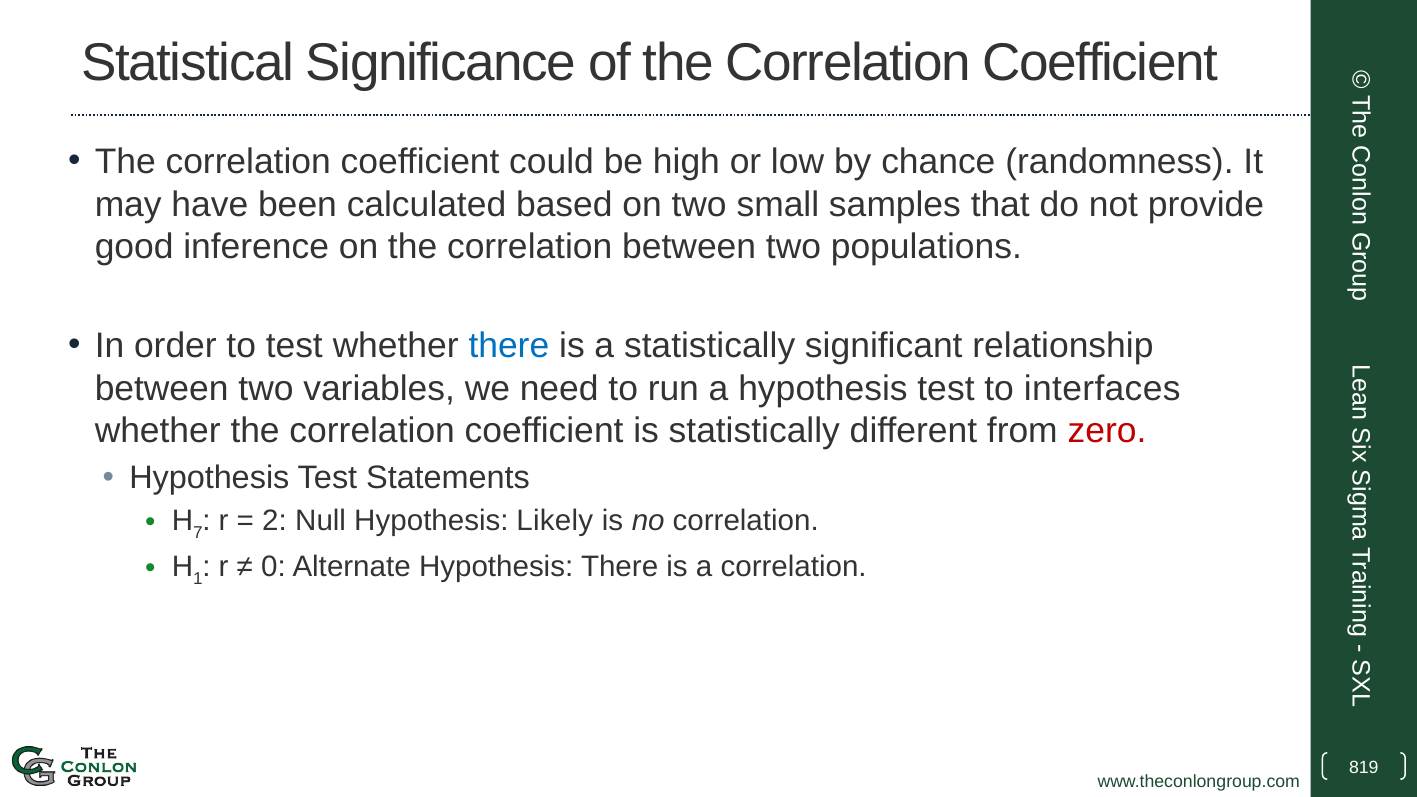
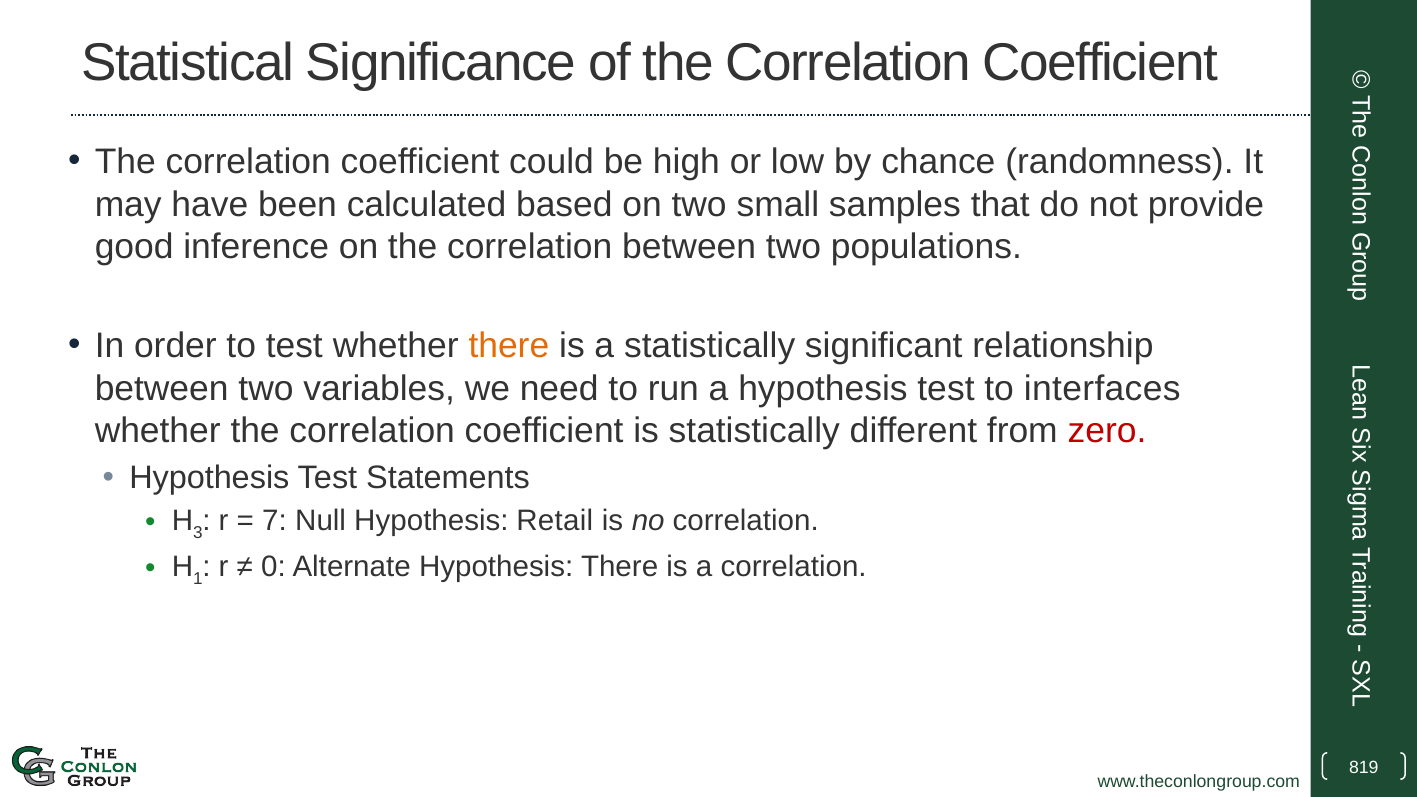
there at (509, 346) colour: blue -> orange
7: 7 -> 3
2: 2 -> 7
Likely: Likely -> Retail
